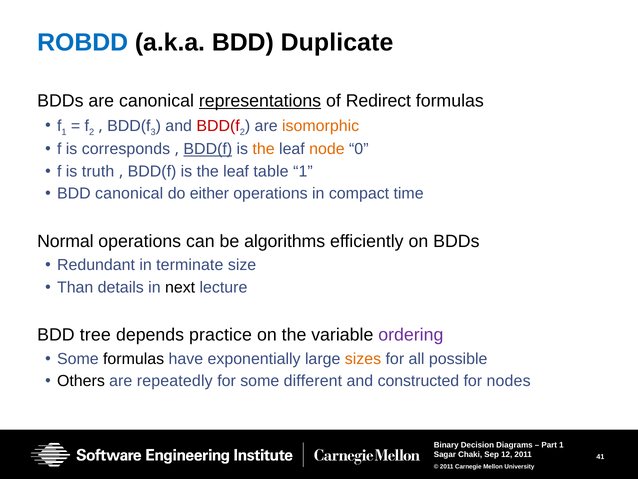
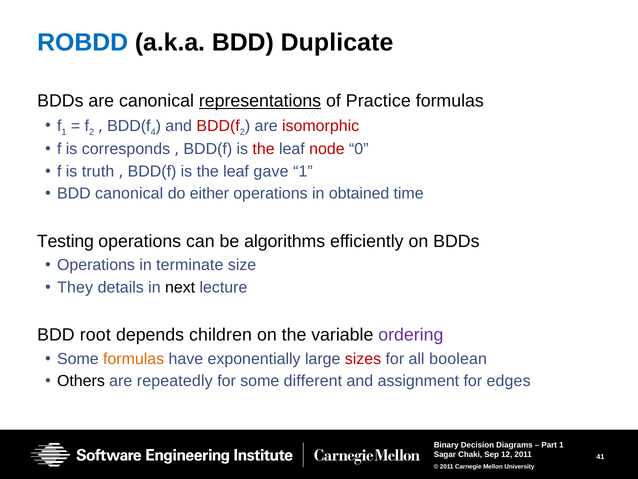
Redirect: Redirect -> Practice
3: 3 -> 4
isomorphic colour: orange -> red
BDD(f at (208, 149) underline: present -> none
the at (264, 149) colour: orange -> red
node colour: orange -> red
table: table -> gave
compact: compact -> obtained
Normal: Normal -> Testing
Redundant at (96, 265): Redundant -> Operations
Than: Than -> They
tree: tree -> root
practice: practice -> children
formulas at (134, 358) colour: black -> orange
sizes colour: orange -> red
possible: possible -> boolean
constructed: constructed -> assignment
nodes: nodes -> edges
